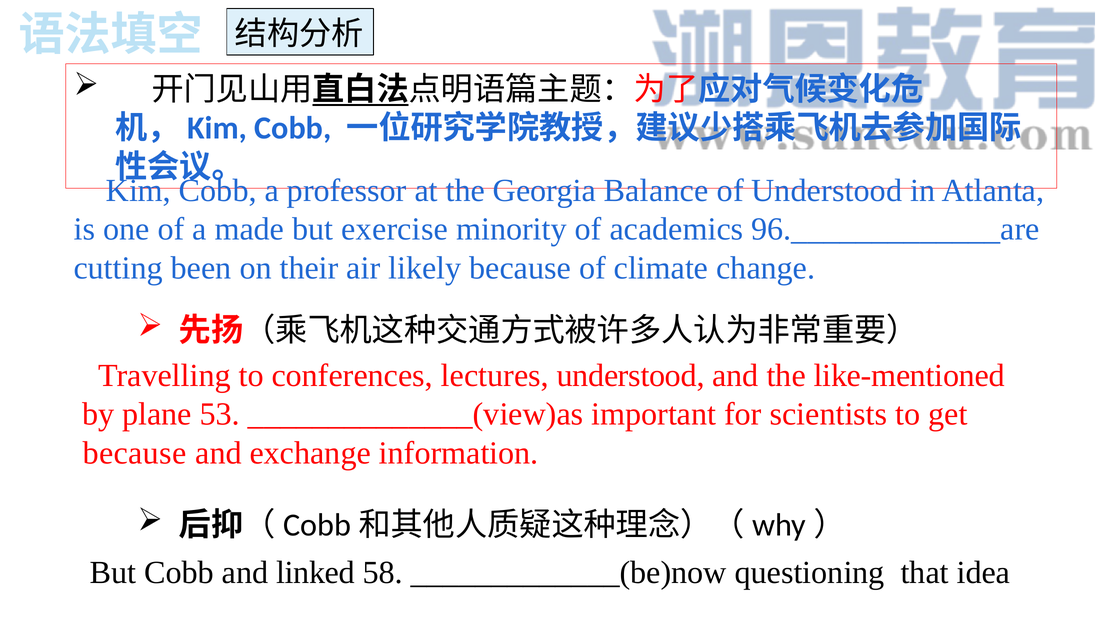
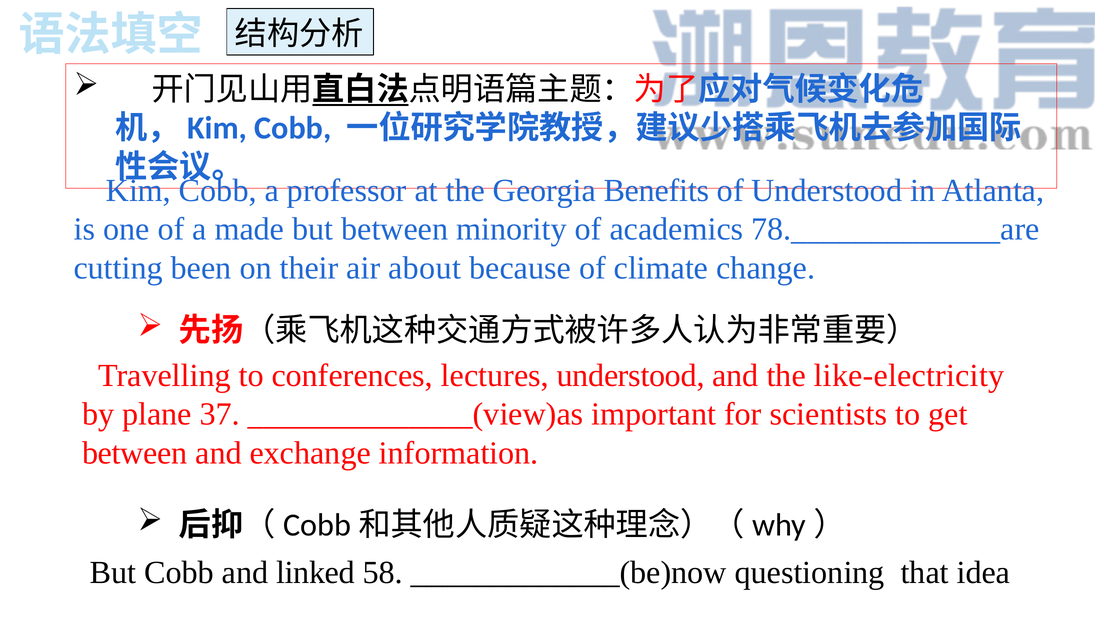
Balance: Balance -> Benefits
but exercise: exercise -> between
96._____________are: 96._____________are -> 78._____________are
likely: likely -> about
like-mentioned: like-mentioned -> like-electricity
53: 53 -> 37
because at (134, 453): because -> between
